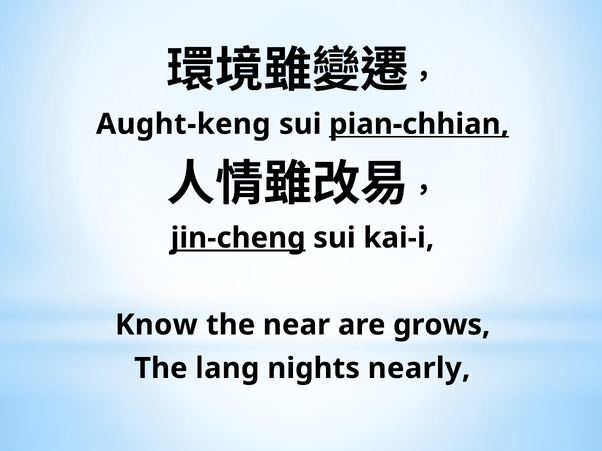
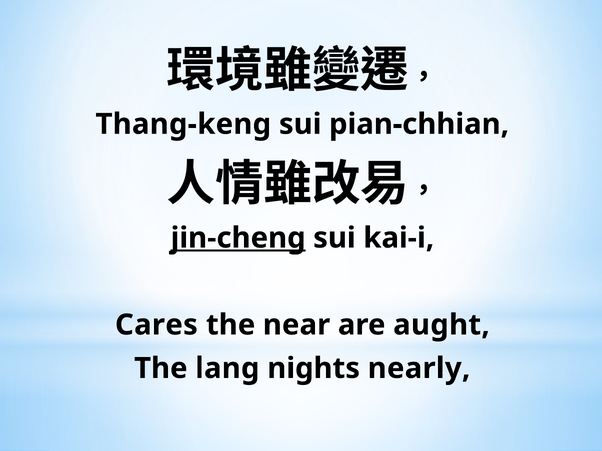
Aught-keng: Aught-keng -> Thang-keng
pian-chhian underline: present -> none
Know: Know -> Cares
grows: grows -> aught
